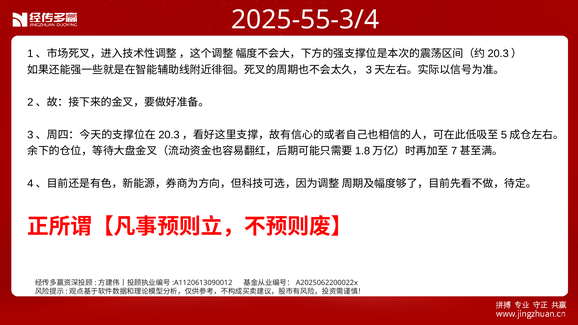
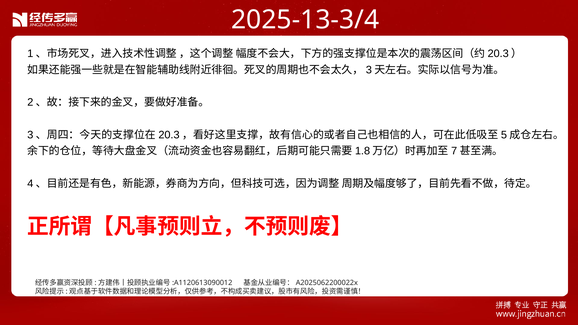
2025-55-3/4: 2025-55-3/4 -> 2025-13-3/4
